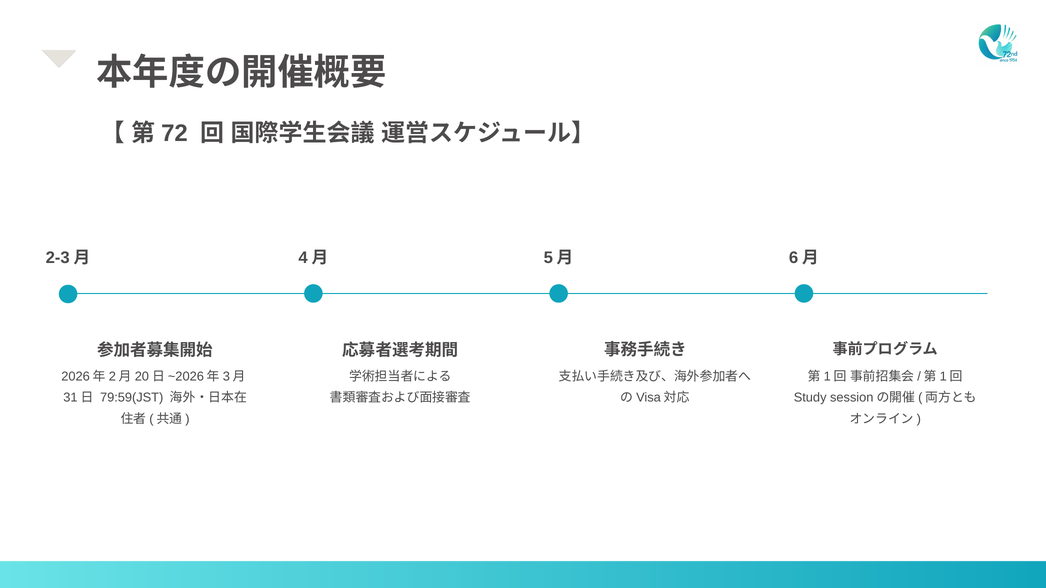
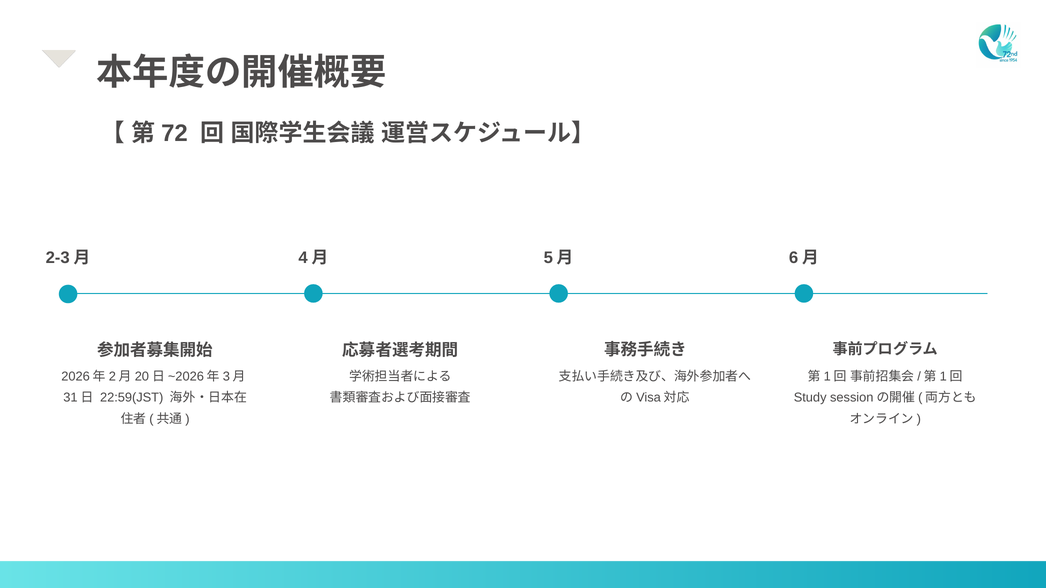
79:59(JST: 79:59(JST -> 22:59(JST
